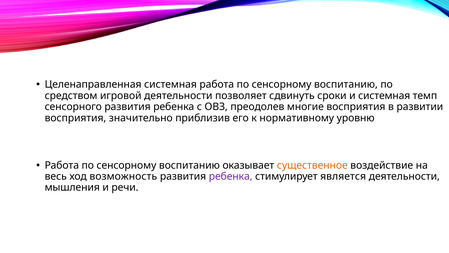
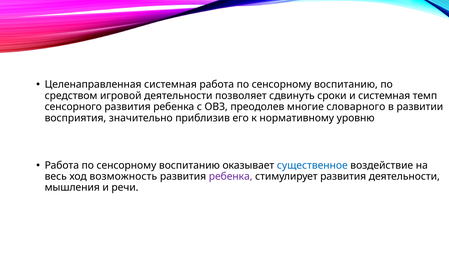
многие восприятия: восприятия -> словарного
существенное colour: orange -> blue
стимулирует является: является -> развития
